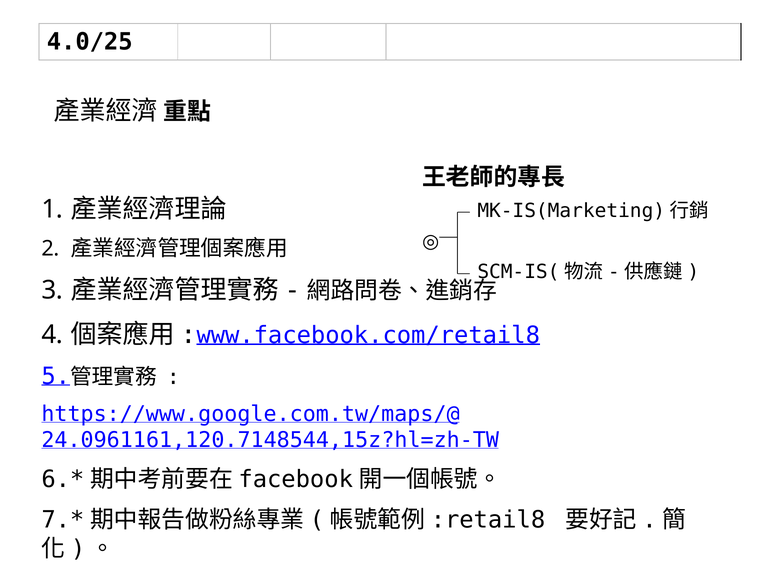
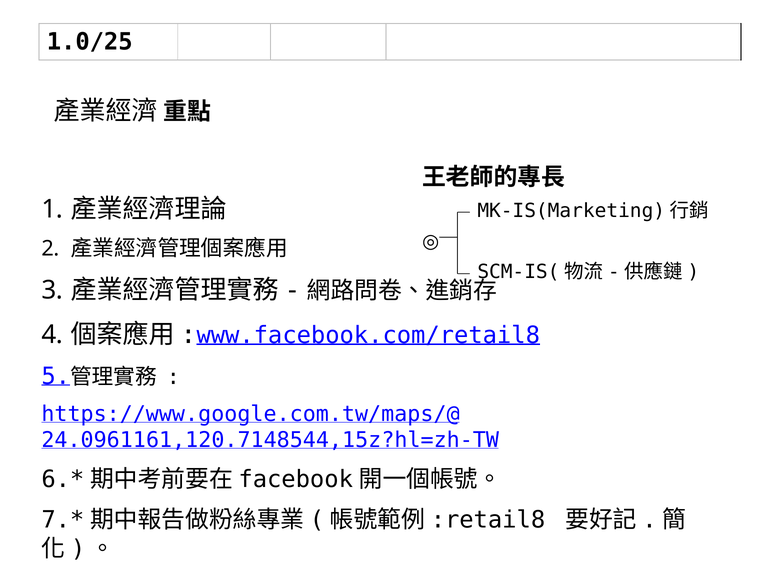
4.0/25: 4.0/25 -> 1.0/25
